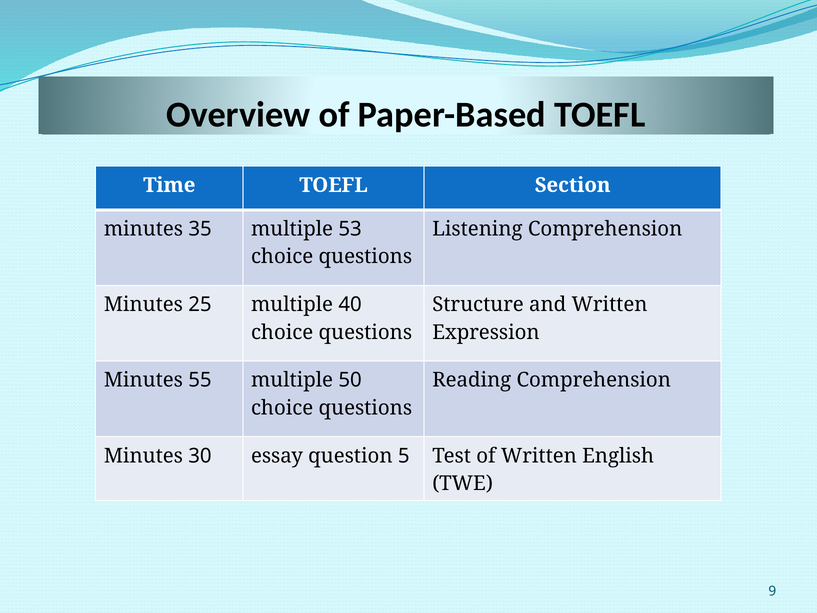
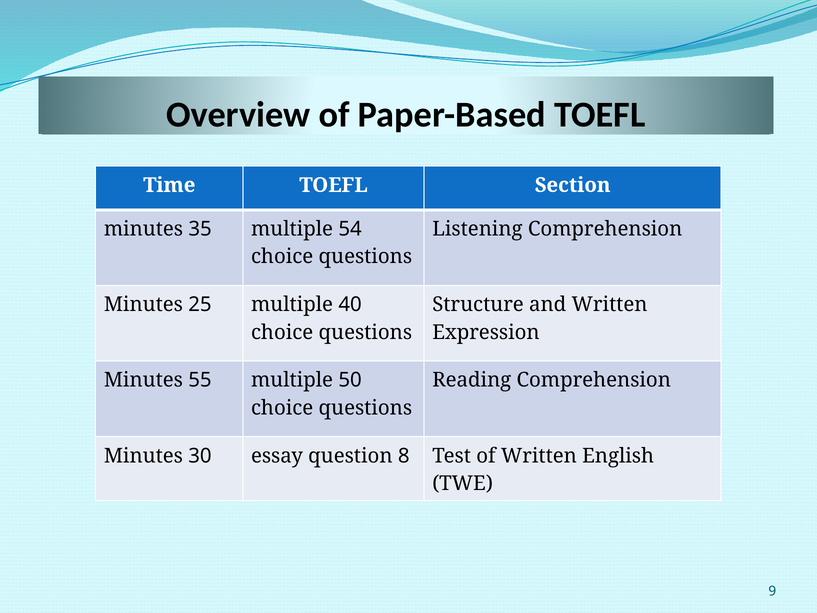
53: 53 -> 54
5: 5 -> 8
